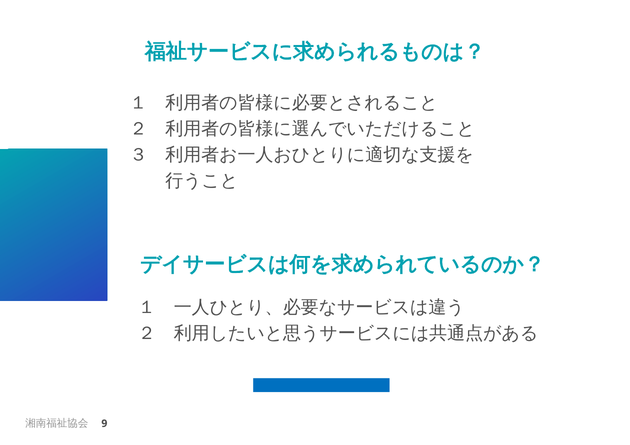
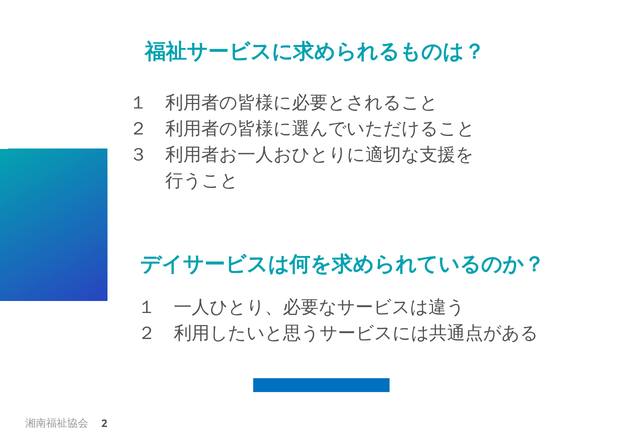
9: 9 -> 2
